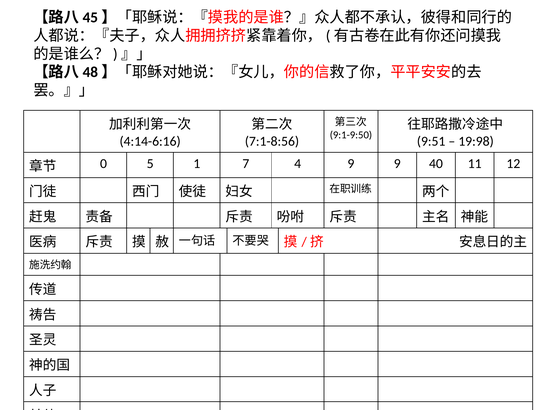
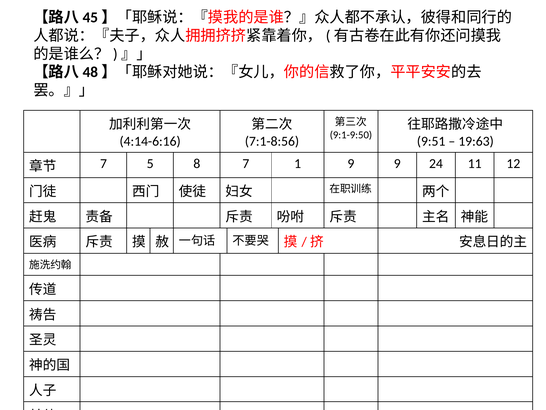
19:98: 19:98 -> 19:63
0 at (103, 163): 0 -> 7
1: 1 -> 8
4: 4 -> 1
40: 40 -> 24
